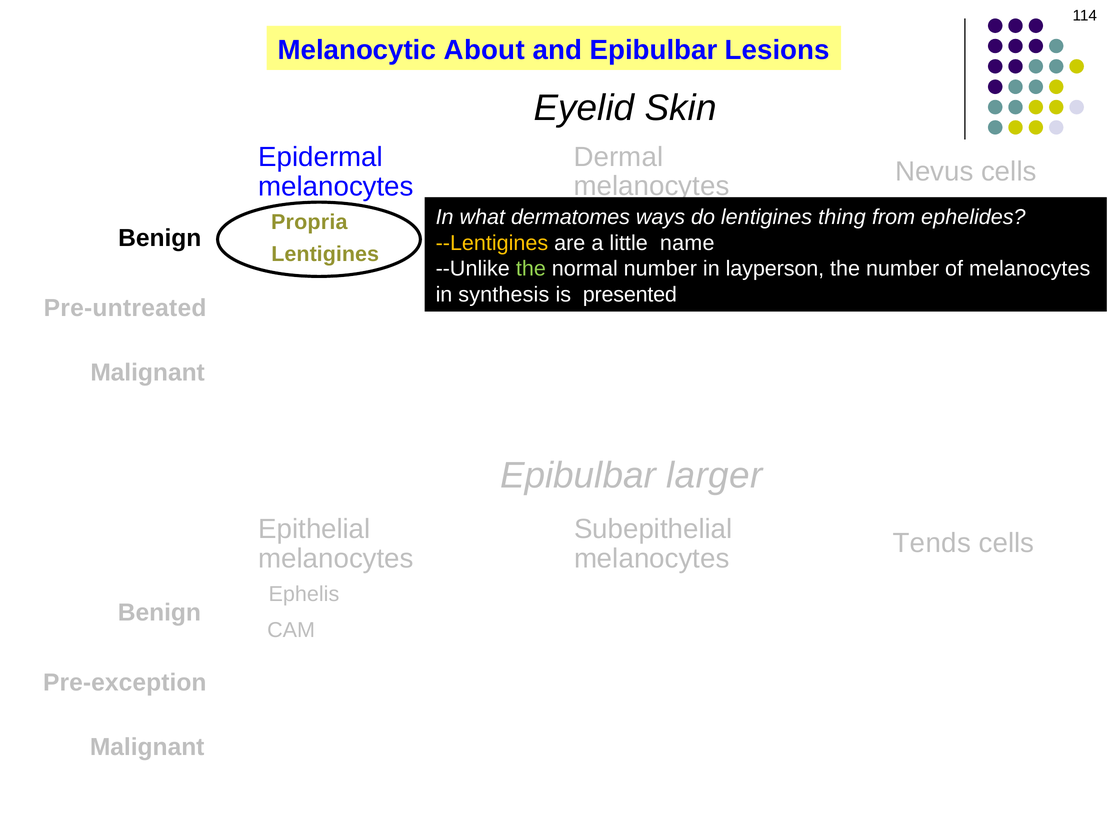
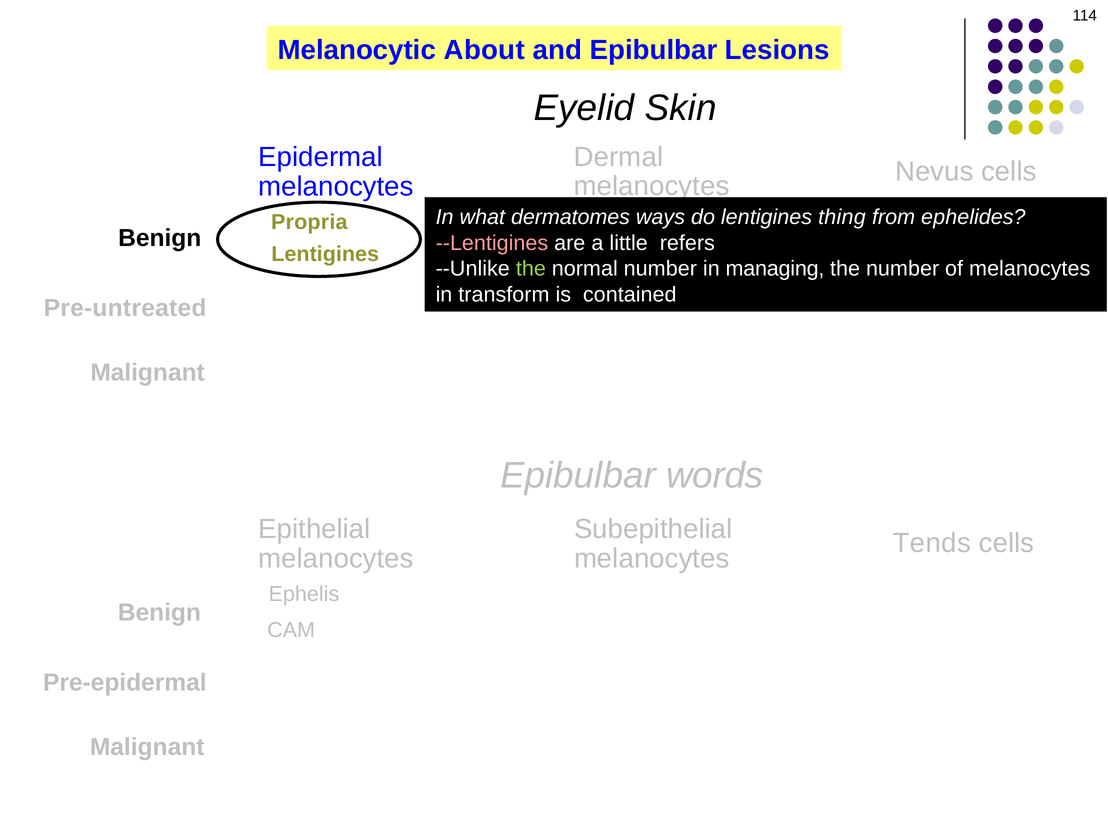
--Lentigines colour: yellow -> pink
name: name -> refers
layperson: layperson -> managing
synthesis: synthesis -> transform
presented: presented -> contained
larger: larger -> words
Pre-exception: Pre-exception -> Pre-epidermal
